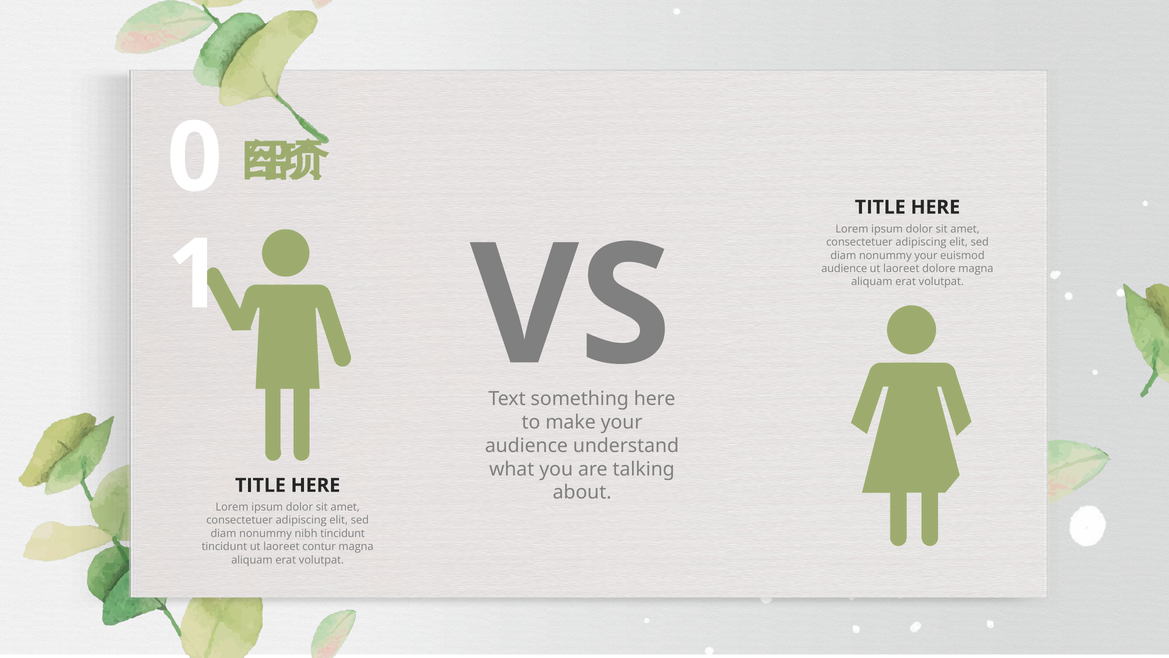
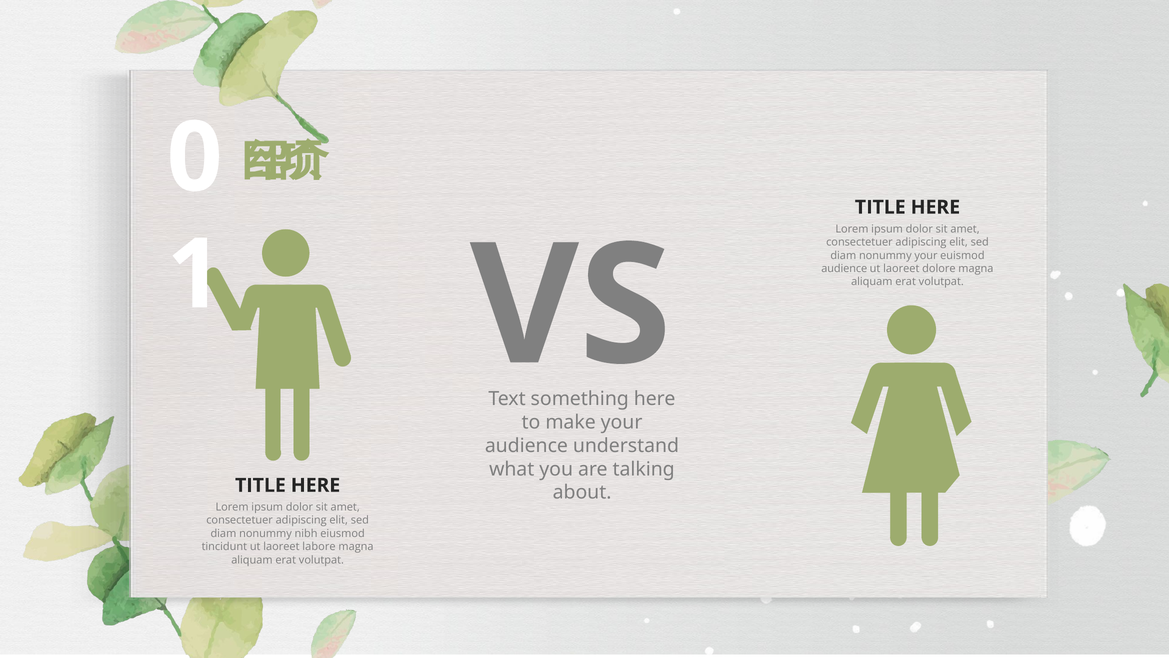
nibh tincidunt: tincidunt -> eiusmod
contur: contur -> labore
